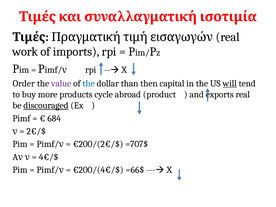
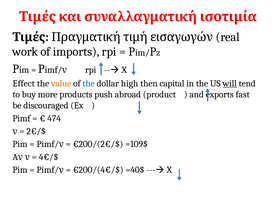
Order: Order -> Effect
value colour: purple -> orange
than: than -> high
cycle: cycle -> push
real at (243, 94): real -> fast
discouraged underline: present -> none
684: 684 -> 474
=707$: =707$ -> =109$
=66$: =66$ -> =40$
